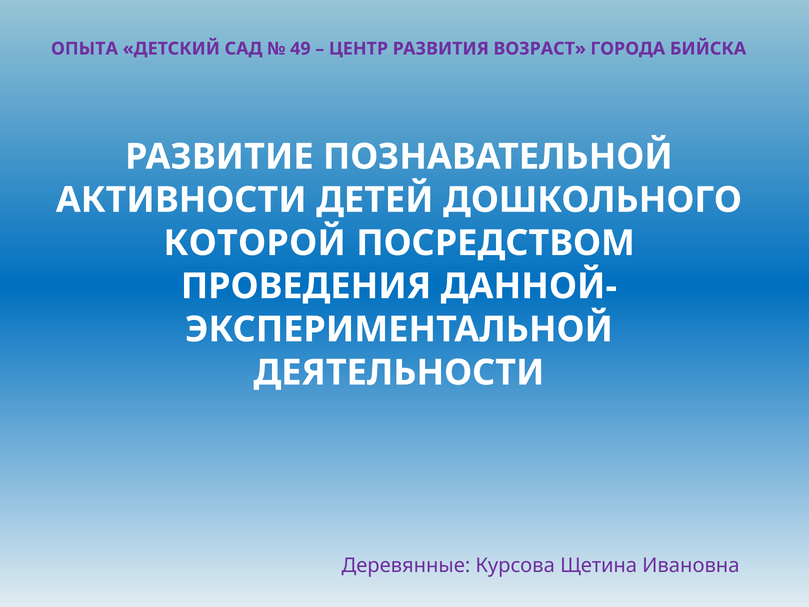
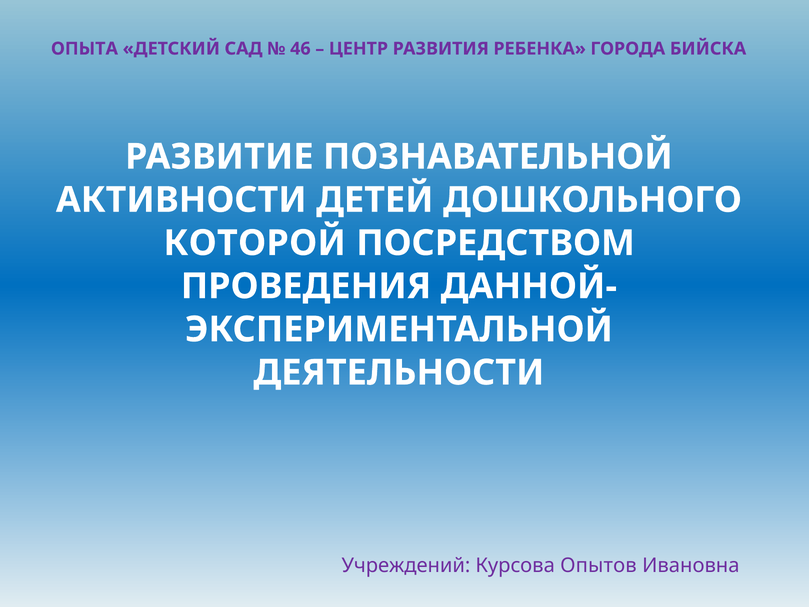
49: 49 -> 46
ВОЗРАСТ: ВОЗРАСТ -> РЕБЕНКА
Деревянные: Деревянные -> Учреждений
Щетина: Щетина -> Опытов
